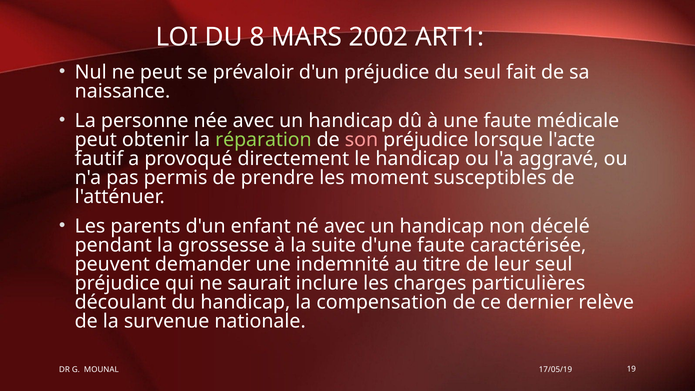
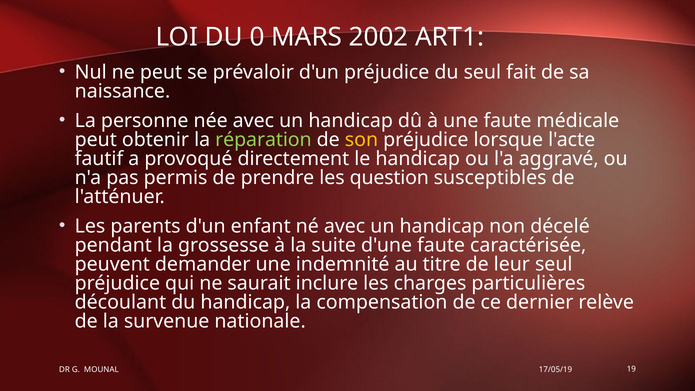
8: 8 -> 0
son colour: pink -> yellow
moment: moment -> question
